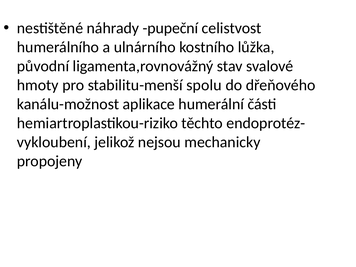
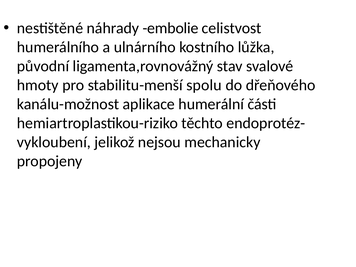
pupeční: pupeční -> embolie
